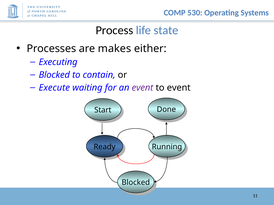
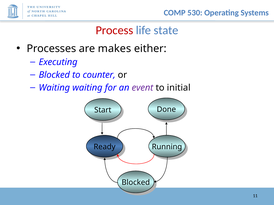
Process colour: black -> red
contain: contain -> counter
Execute at (54, 88): Execute -> Waiting
to event: event -> initial
